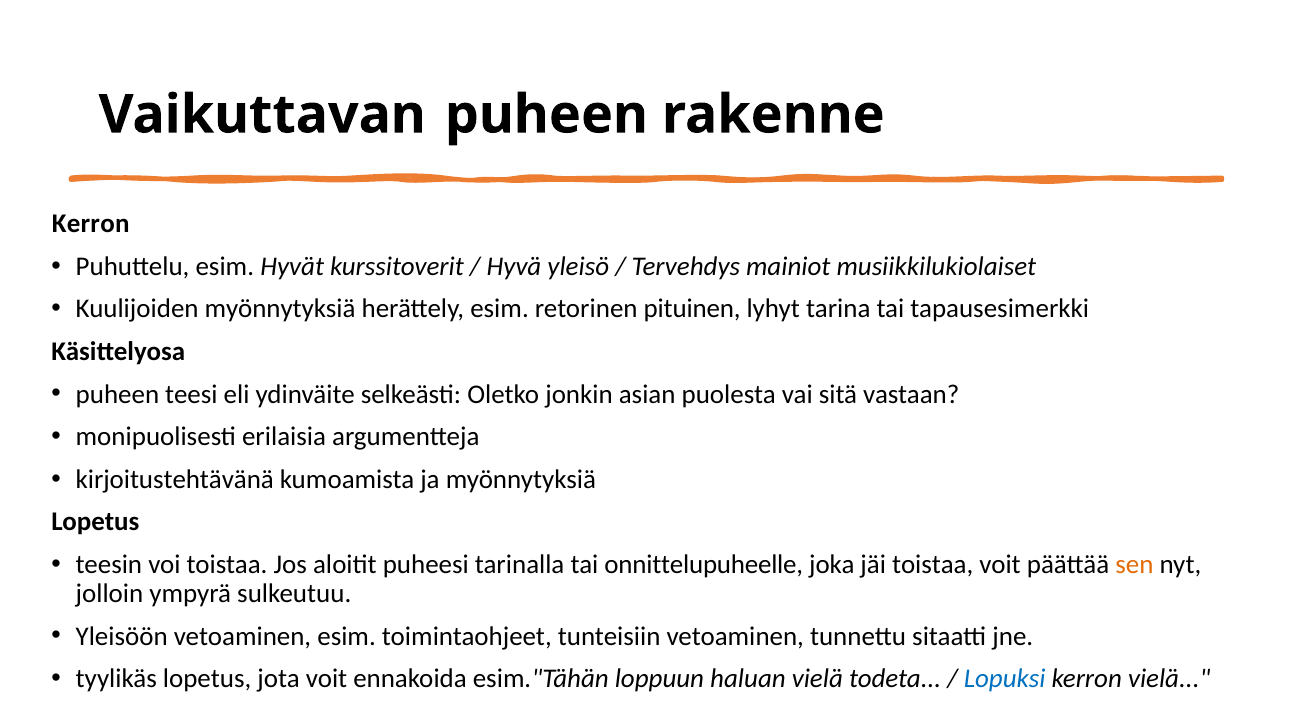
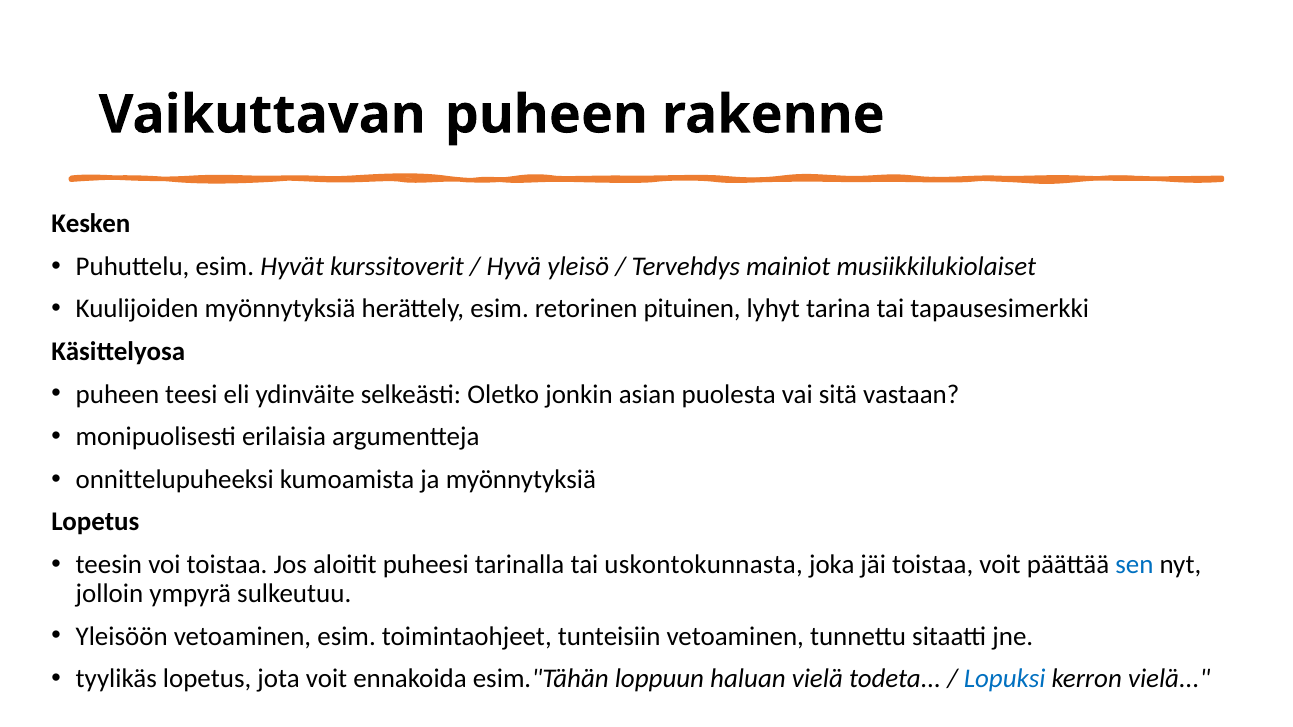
Kerron at (91, 224): Kerron -> Kesken
kirjoitustehtävänä: kirjoitustehtävänä -> onnittelupuheeksi
onnittelupuheelle: onnittelupuheelle -> uskontokunnasta
sen colour: orange -> blue
